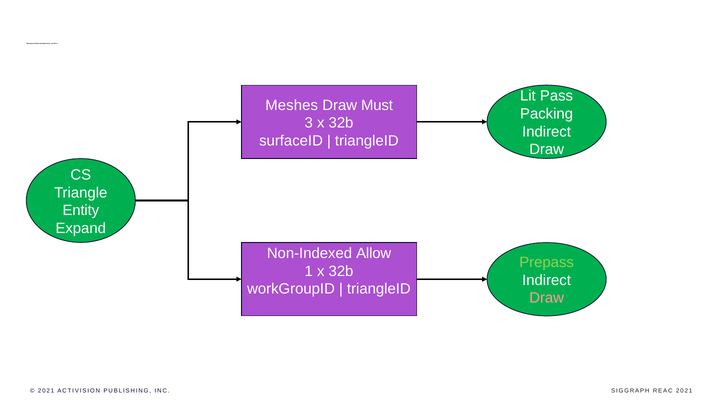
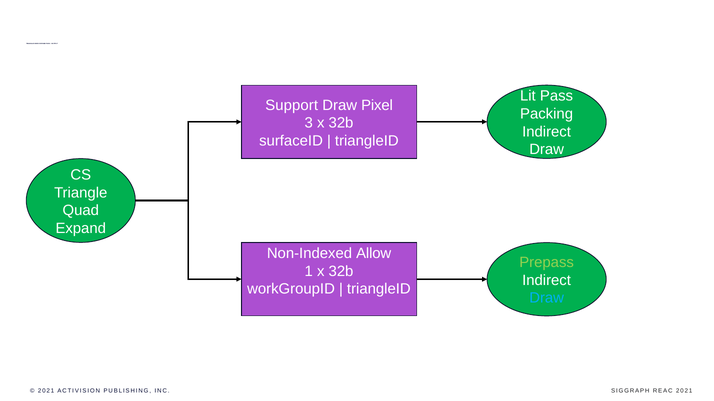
Meshes: Meshes -> Support
Must: Must -> Pixel
Entity: Entity -> Quad
Draw at (547, 299) colour: pink -> light blue
